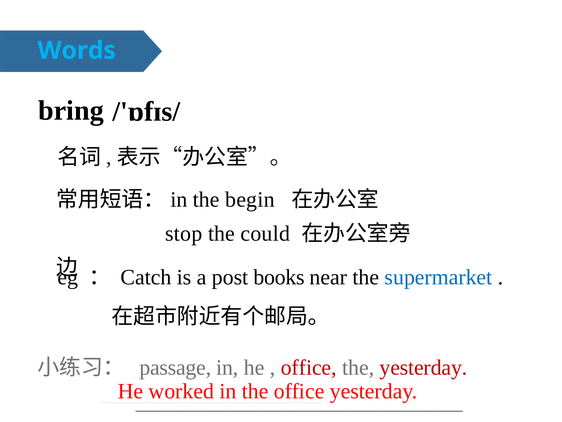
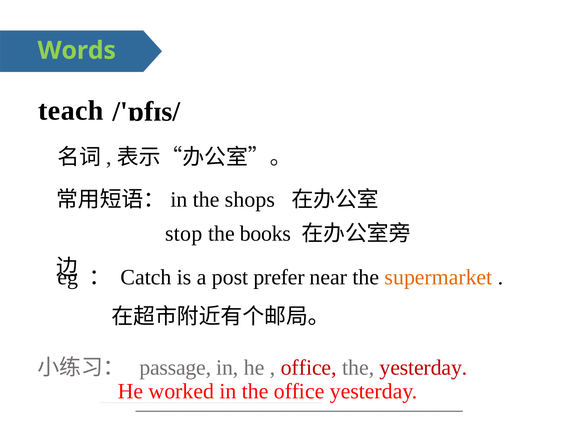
Words colour: light blue -> light green
bring: bring -> teach
begin: begin -> shops
could: could -> books
books: books -> prefer
supermarket colour: blue -> orange
